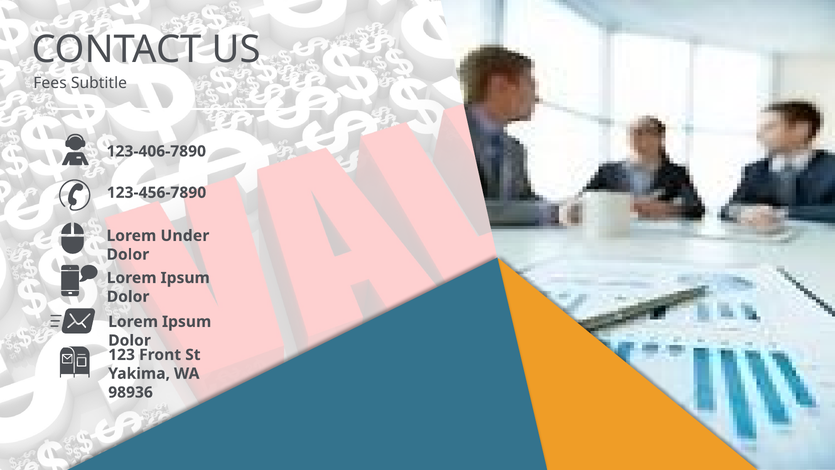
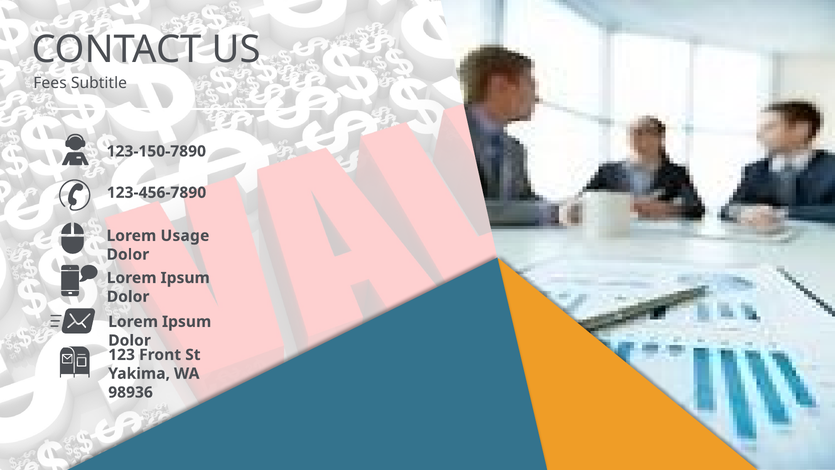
123-406-7890: 123-406-7890 -> 123-150-7890
Under: Under -> Usage
